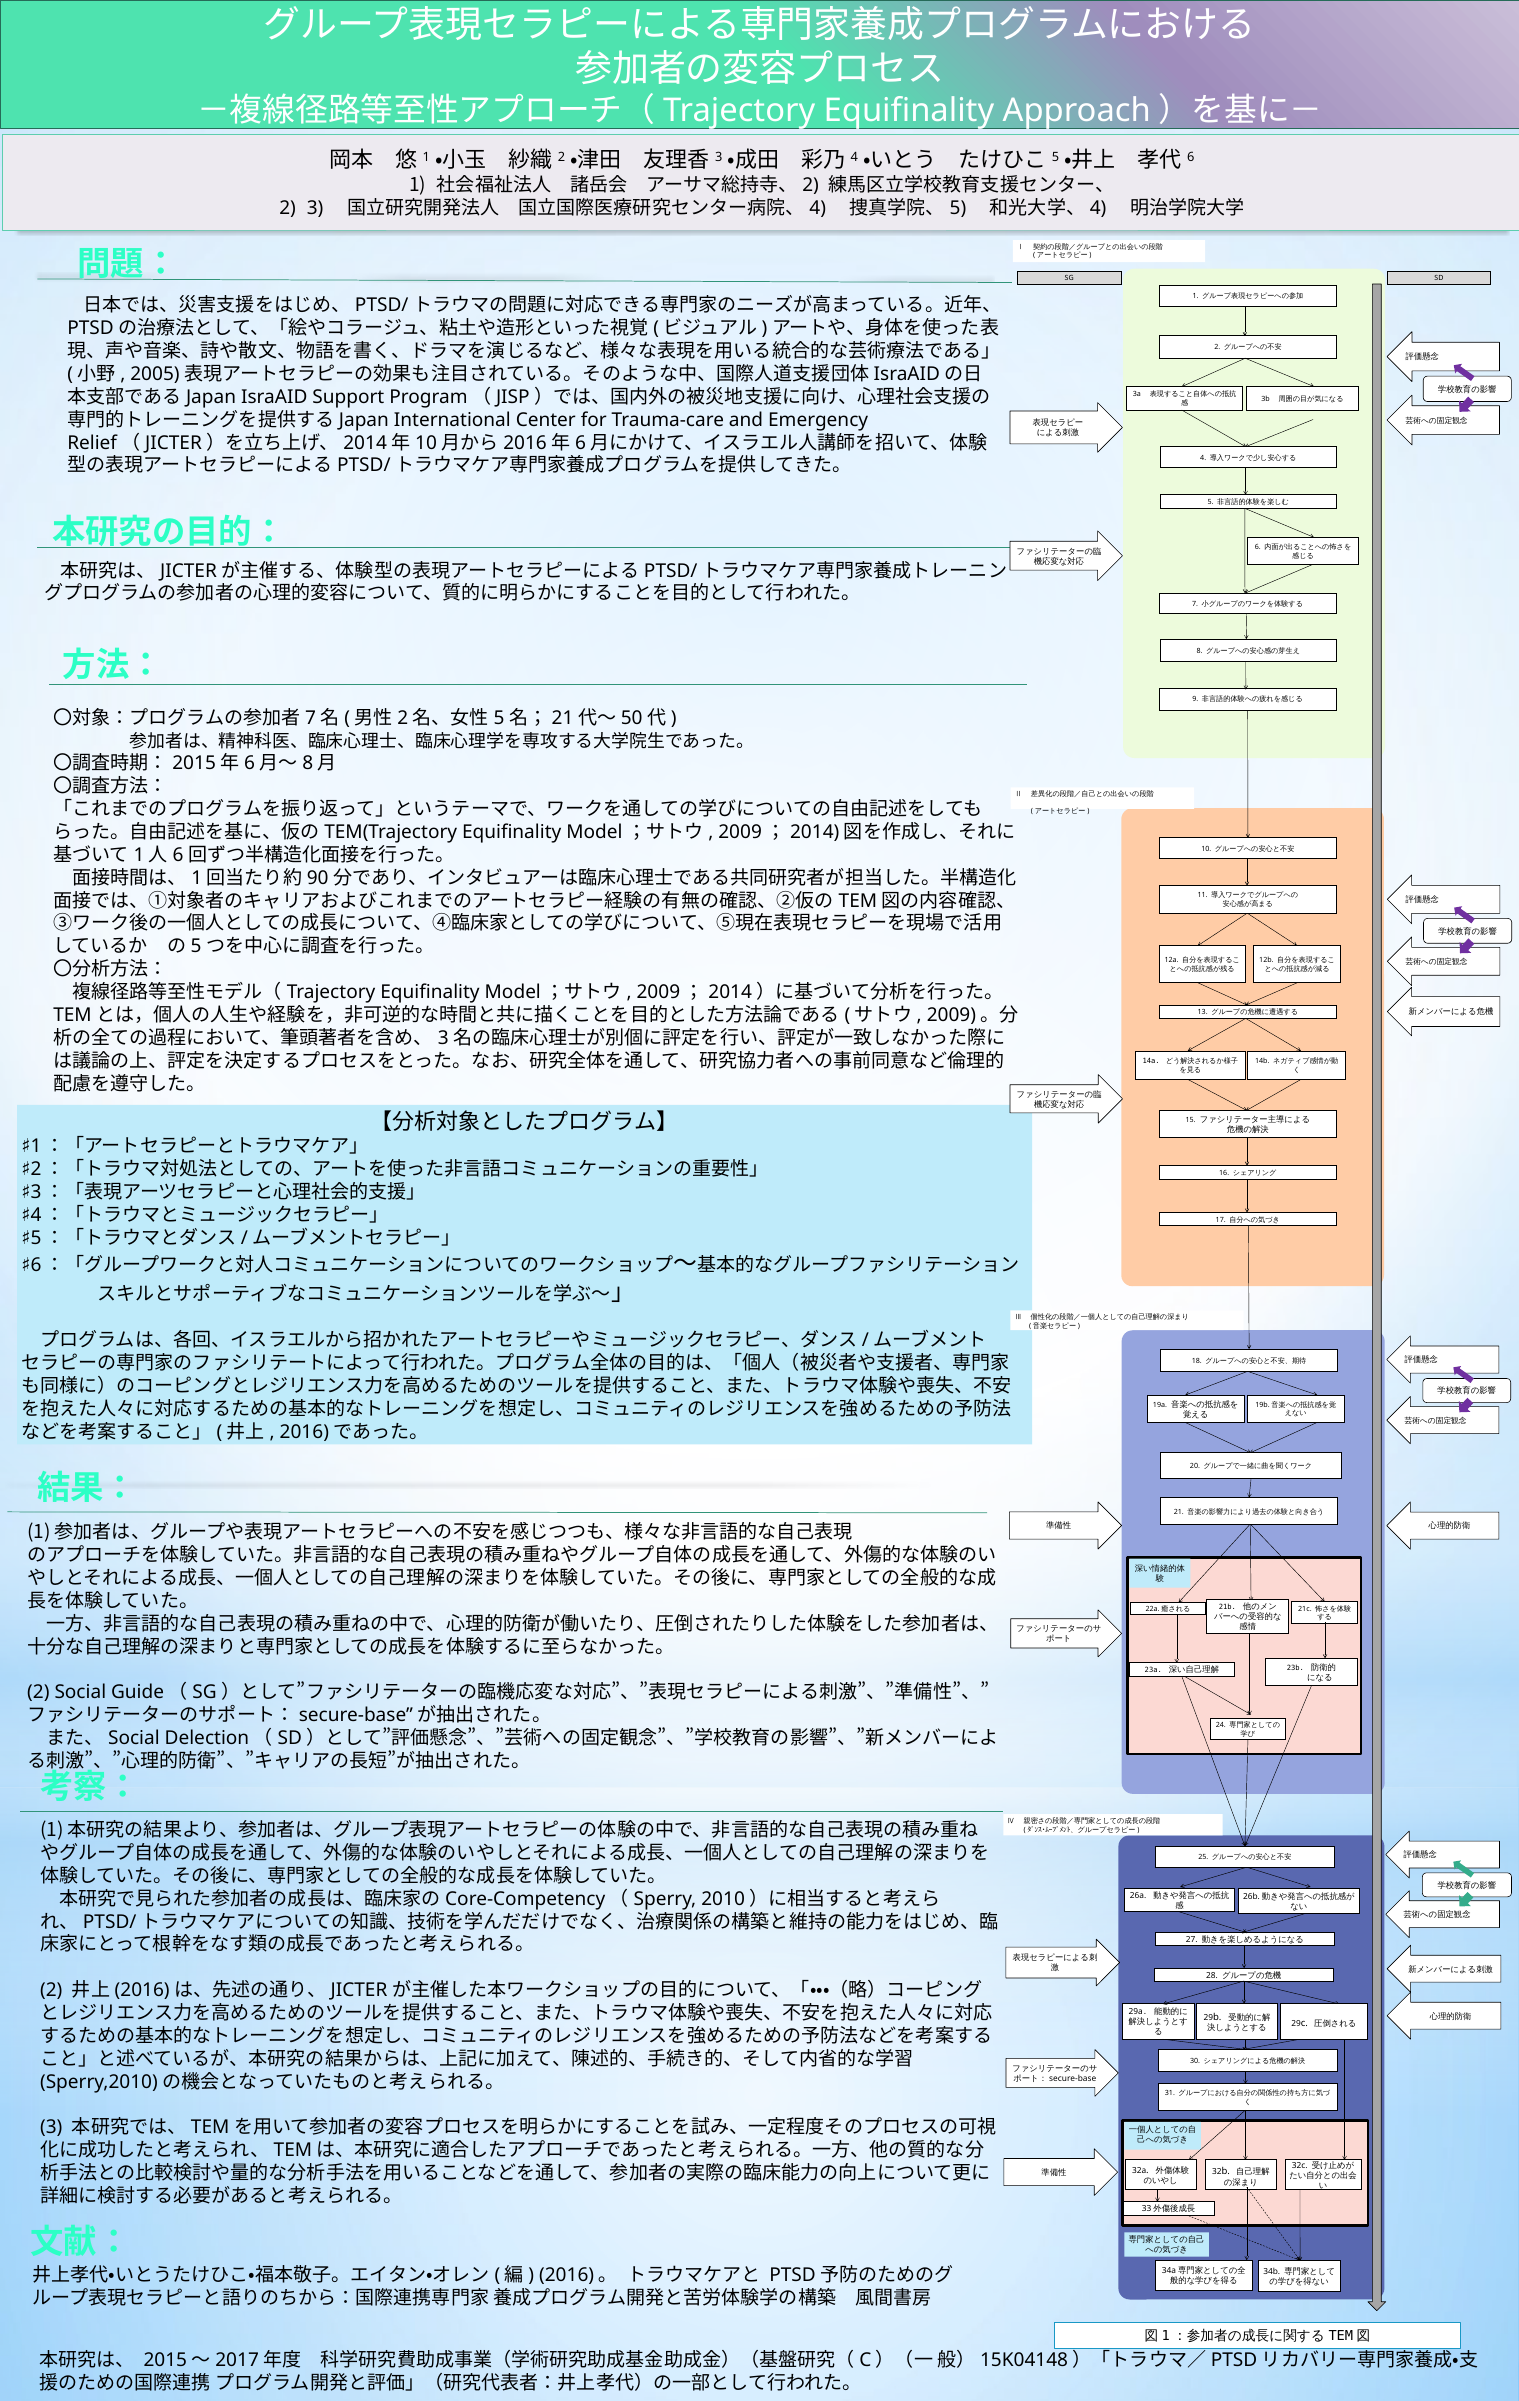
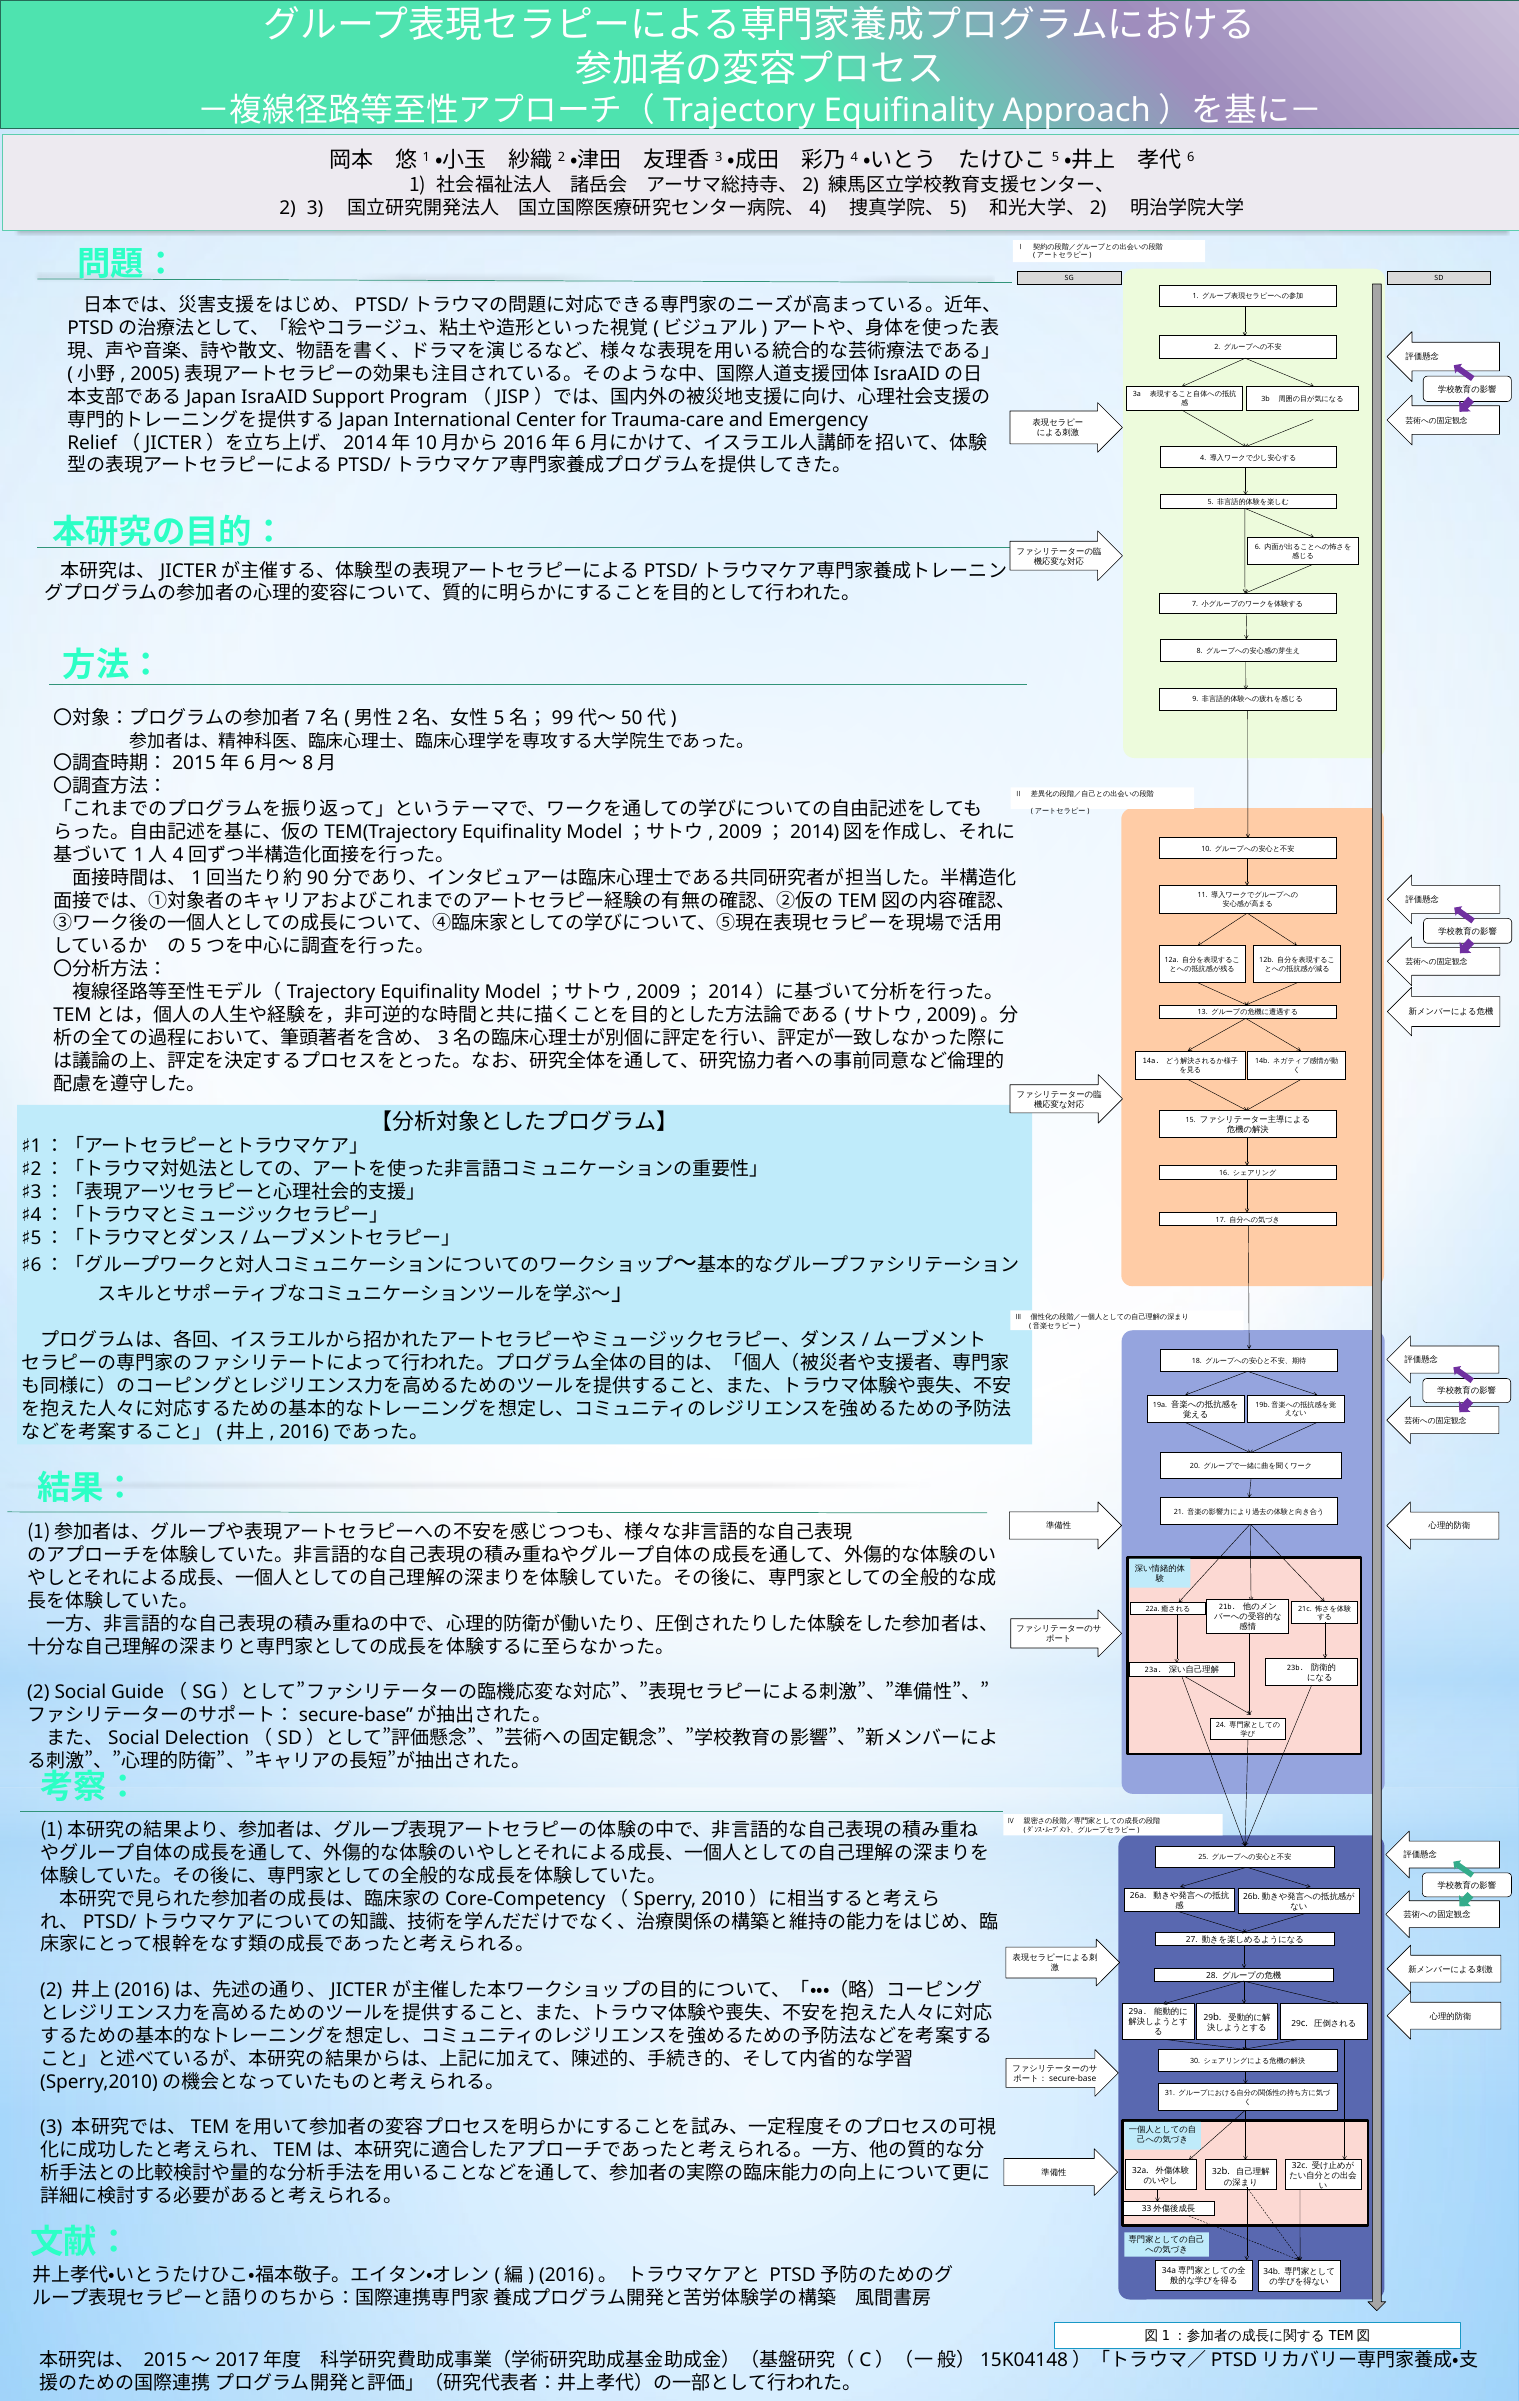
4 at (1098, 208): 4 -> 2
21 at (563, 718): 21 -> 99
6 at (178, 855): 6 -> 4
